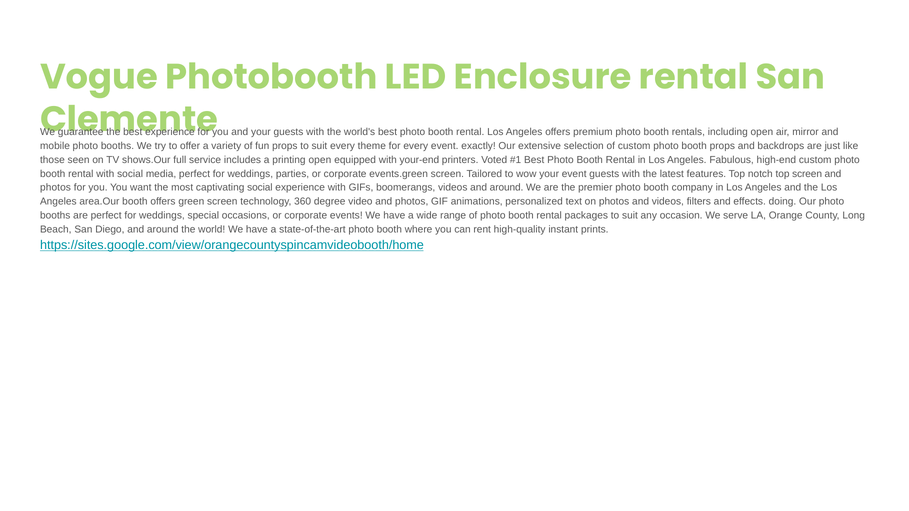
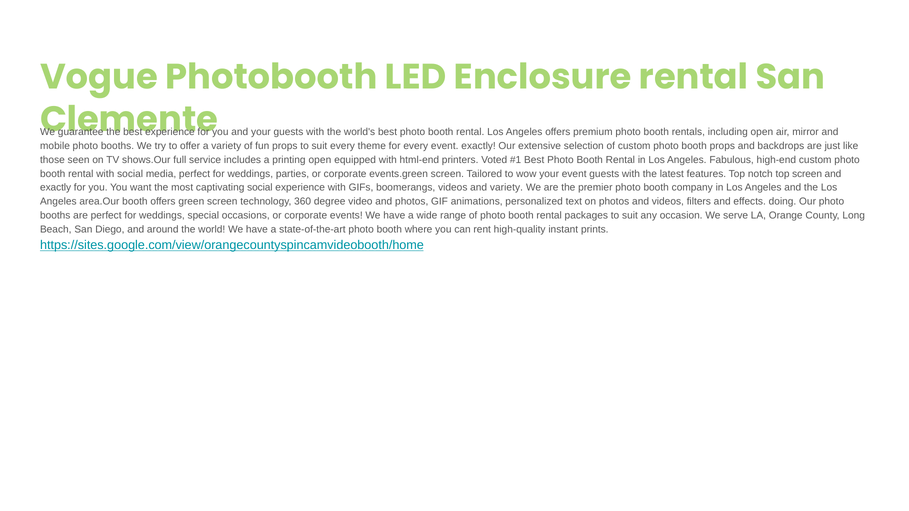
your-end: your-end -> html-end
photos at (55, 188): photos -> exactly
videos and around: around -> variety
